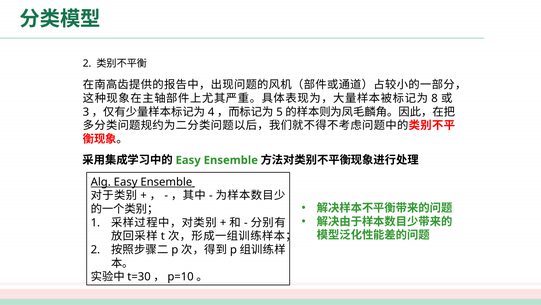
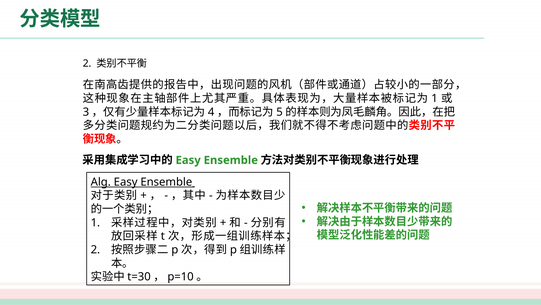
8 at (435, 98): 8 -> 1
